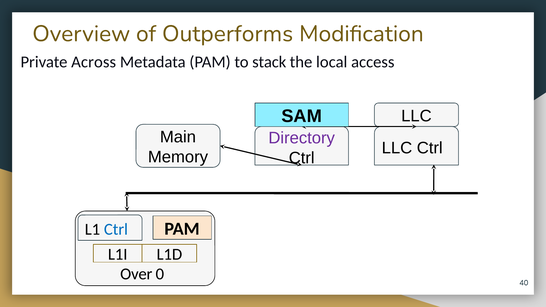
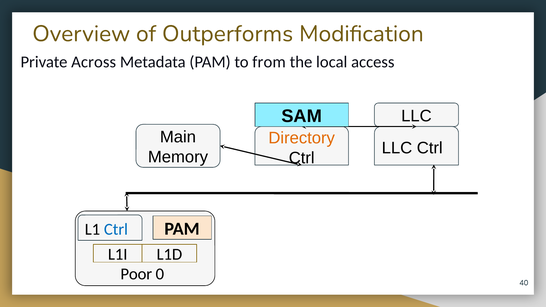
stack: stack -> from
Directory colour: purple -> orange
Over: Over -> Poor
